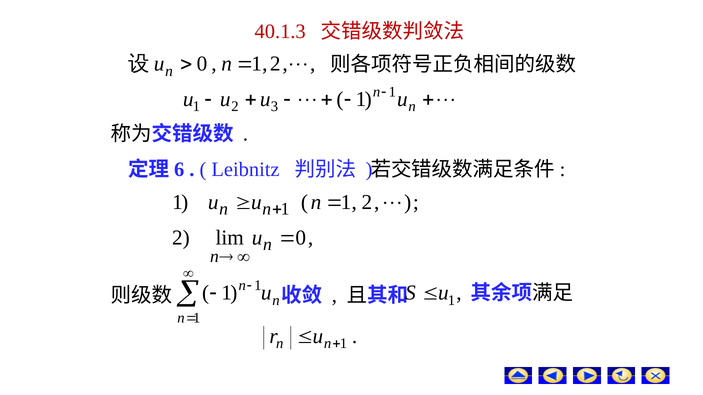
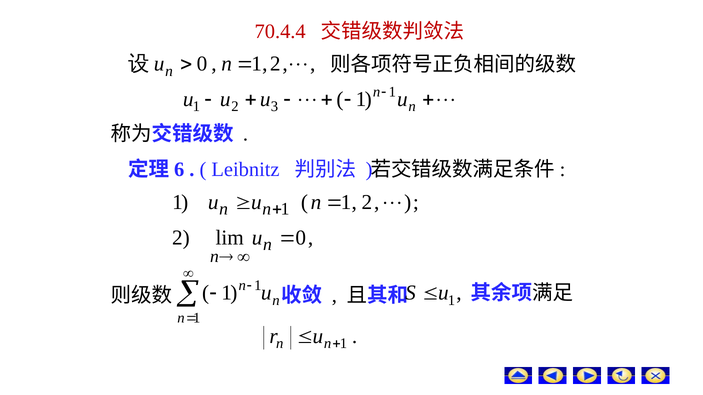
40.1.3: 40.1.3 -> 70.4.4
